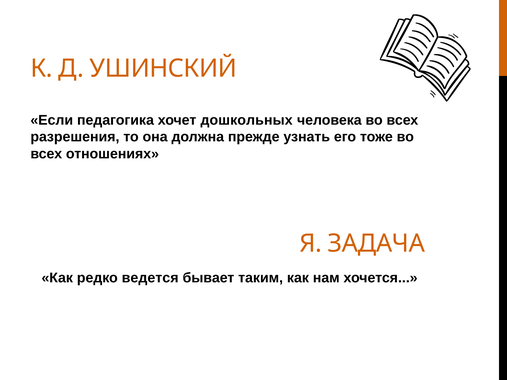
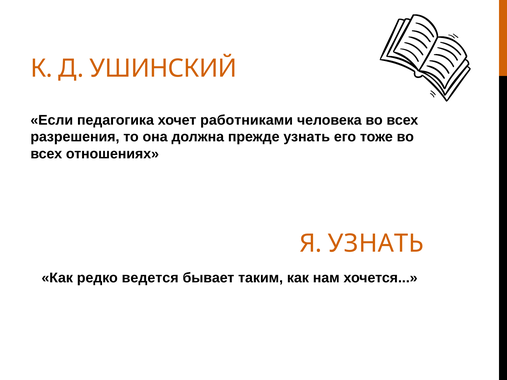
дошкольных: дошкольных -> работниками
Я ЗАДАЧА: ЗАДАЧА -> УЗНАТЬ
